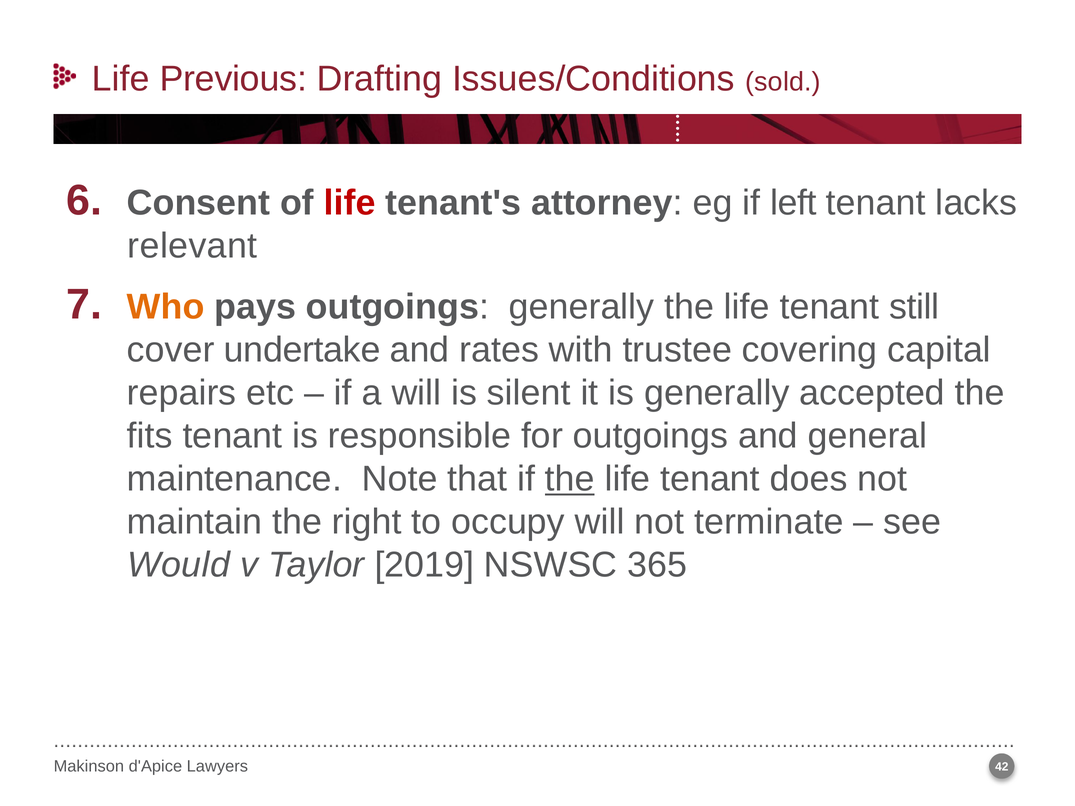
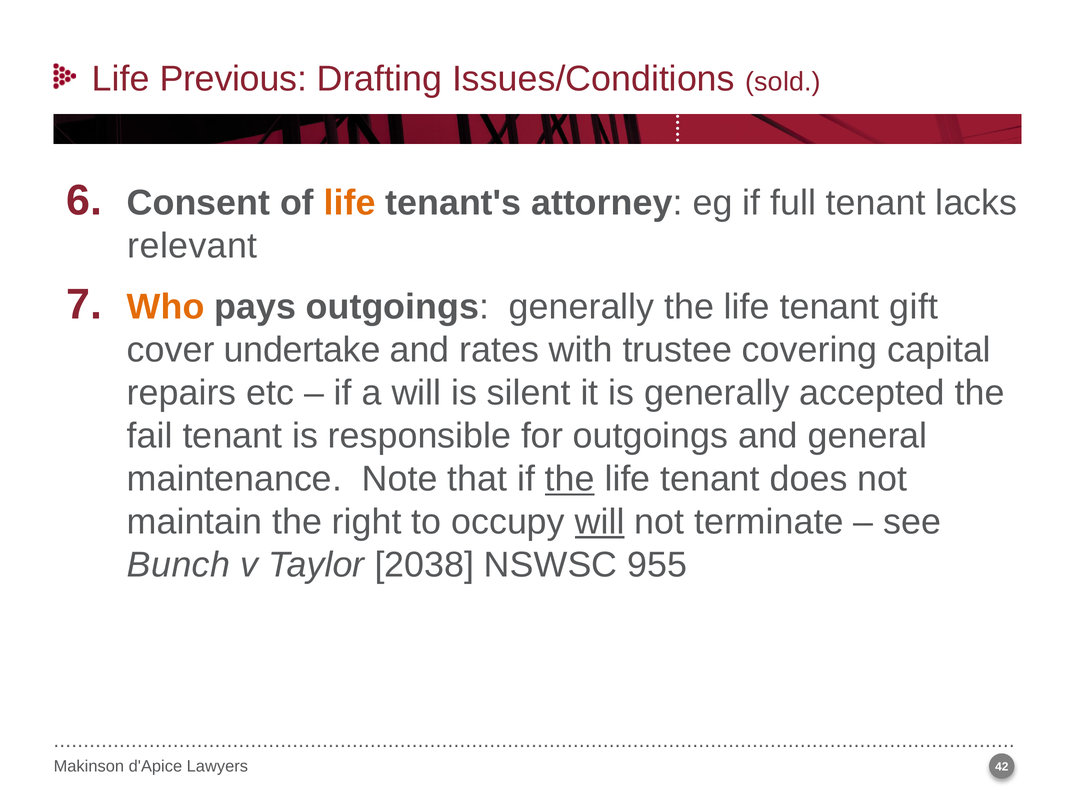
life at (350, 203) colour: red -> orange
left: left -> full
still: still -> gift
fits: fits -> fail
will at (600, 522) underline: none -> present
Would: Would -> Bunch
2019: 2019 -> 2038
365: 365 -> 955
